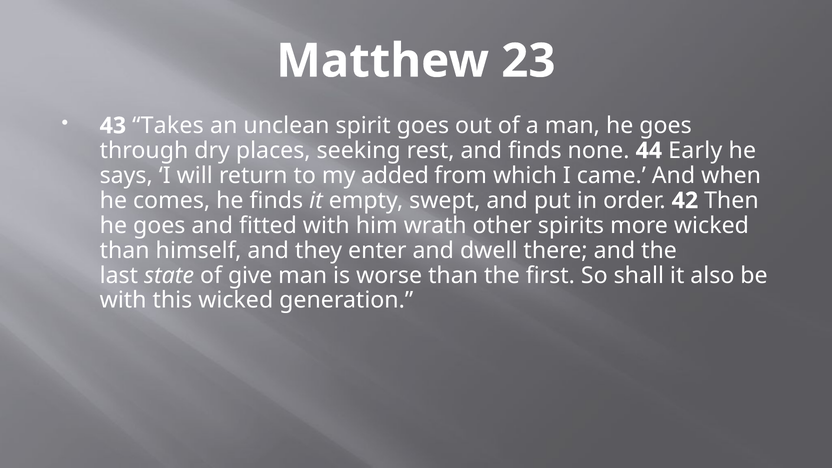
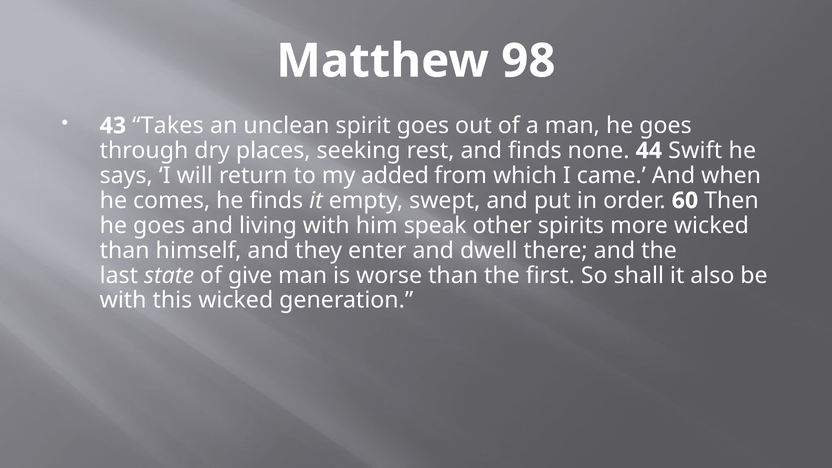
23: 23 -> 98
Early: Early -> Swift
42: 42 -> 60
fitted: fitted -> living
wrath: wrath -> speak
